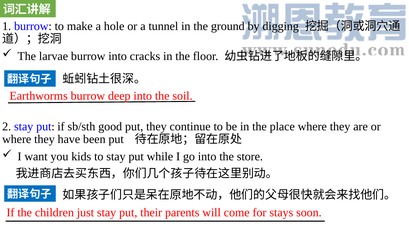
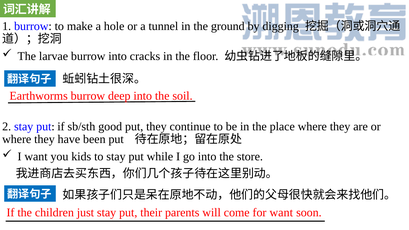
for stays: stays -> want
